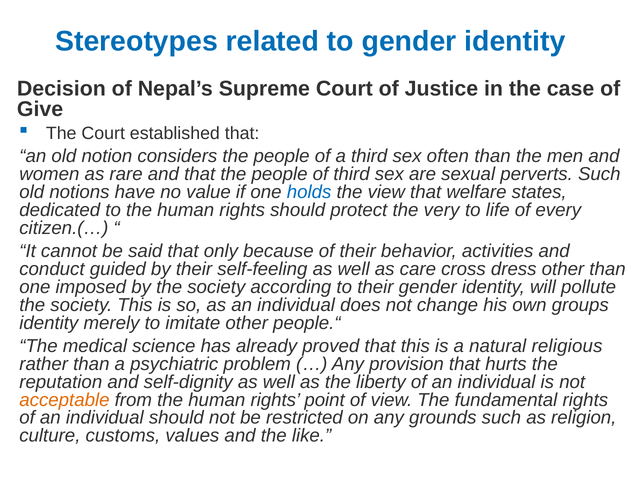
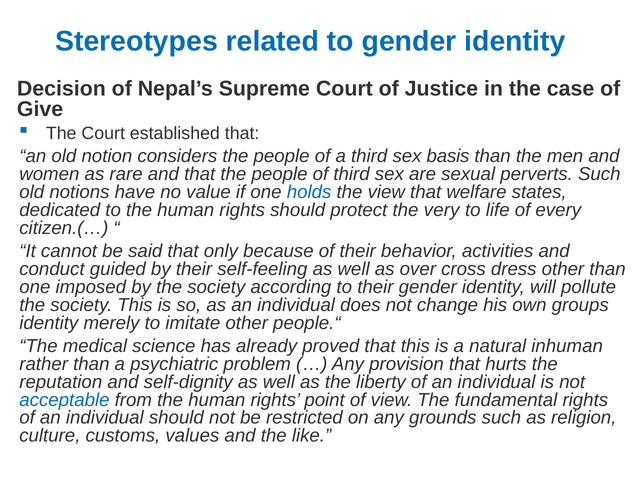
often: often -> basis
care: care -> over
religious: religious -> inhuman
acceptable colour: orange -> blue
